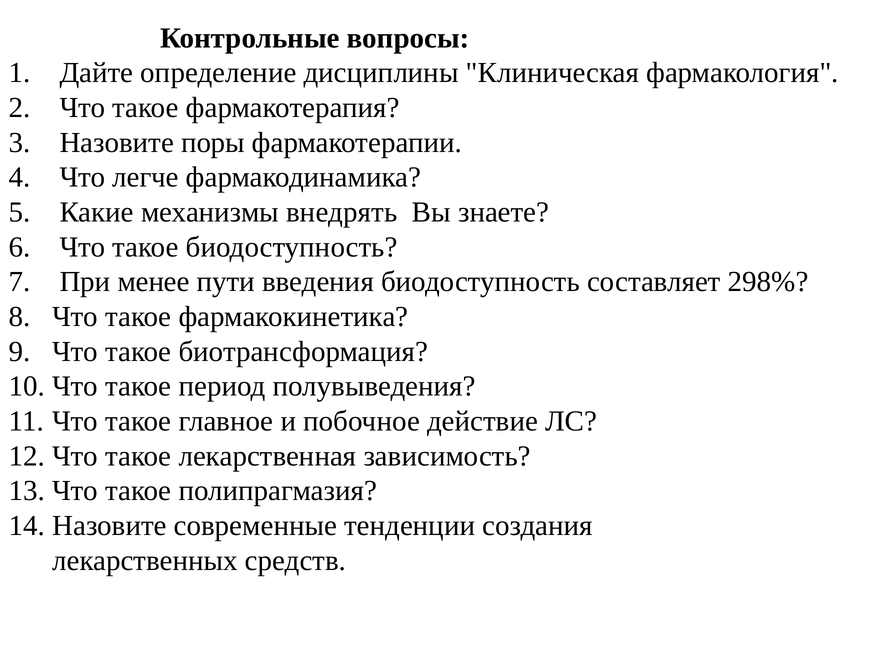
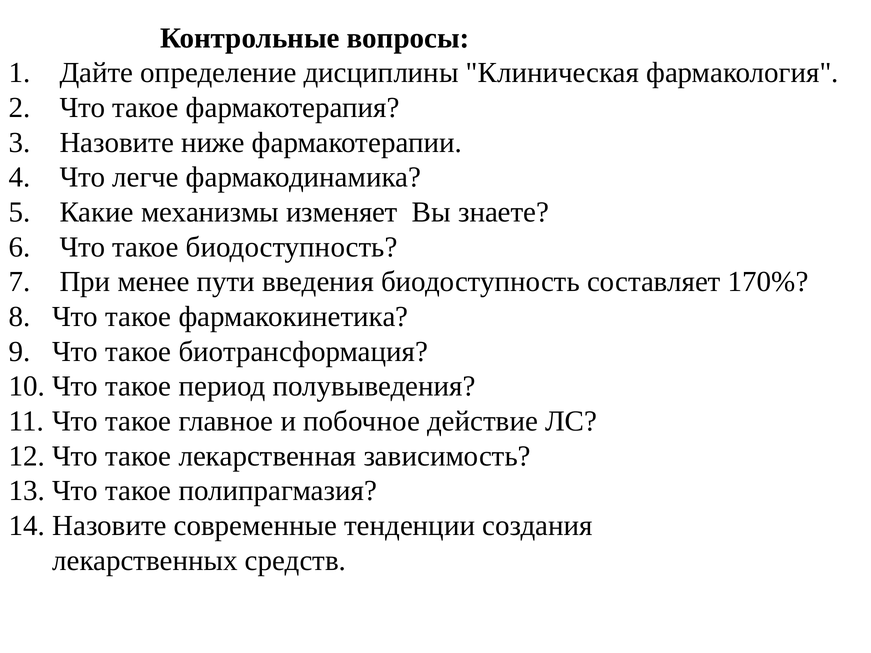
поры: поры -> ниже
внедрять: внедрять -> изменяет
298%: 298% -> 170%
